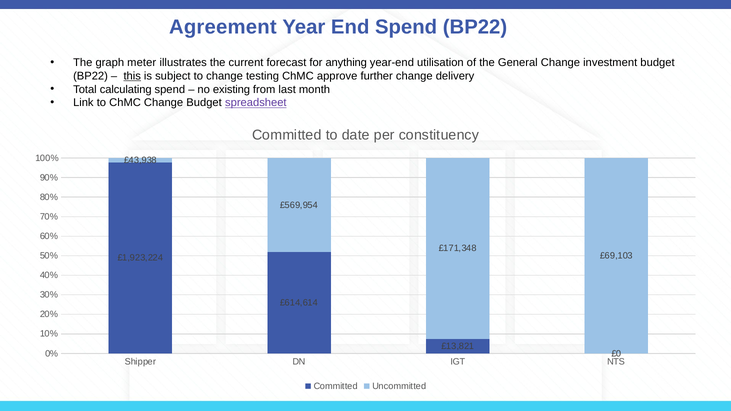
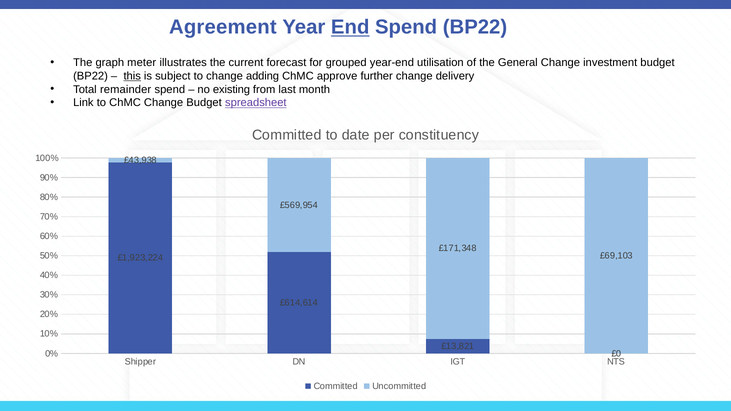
End underline: none -> present
anything: anything -> grouped
testing: testing -> adding
calculating: calculating -> remainder
